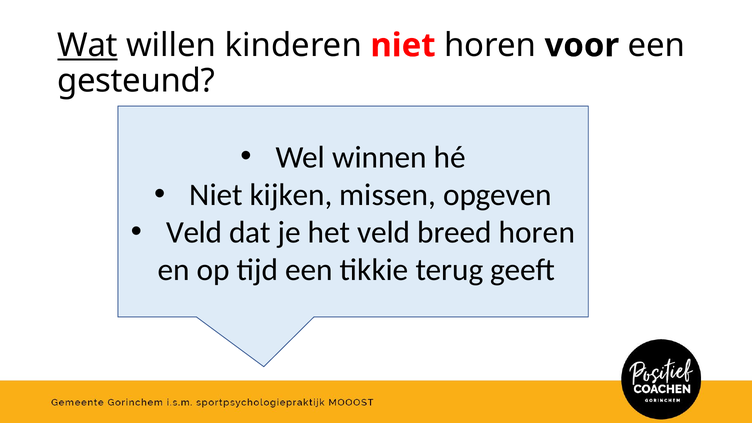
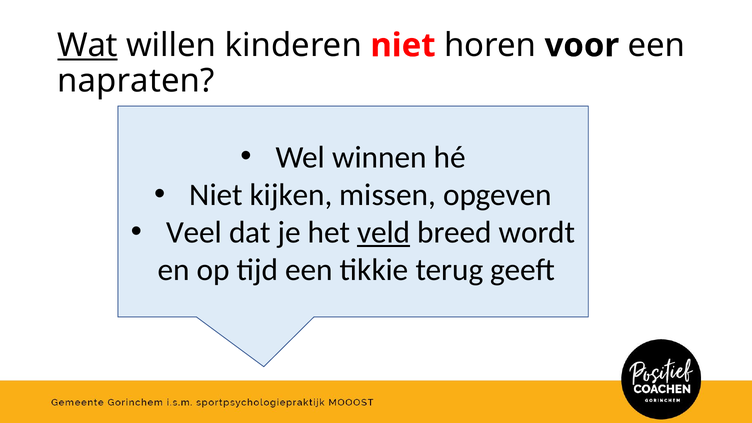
gesteund: gesteund -> napraten
Veld at (194, 232): Veld -> Veel
veld at (384, 232) underline: none -> present
breed horen: horen -> wordt
